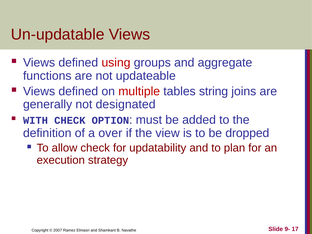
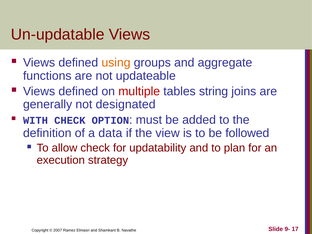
using colour: red -> orange
over: over -> data
dropped: dropped -> followed
